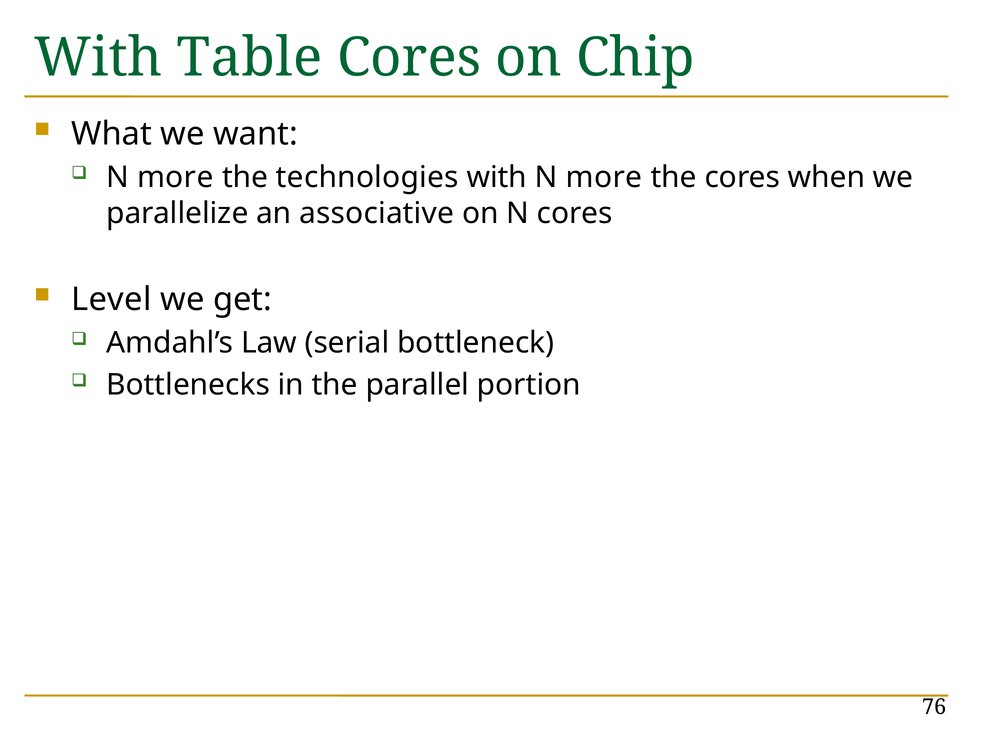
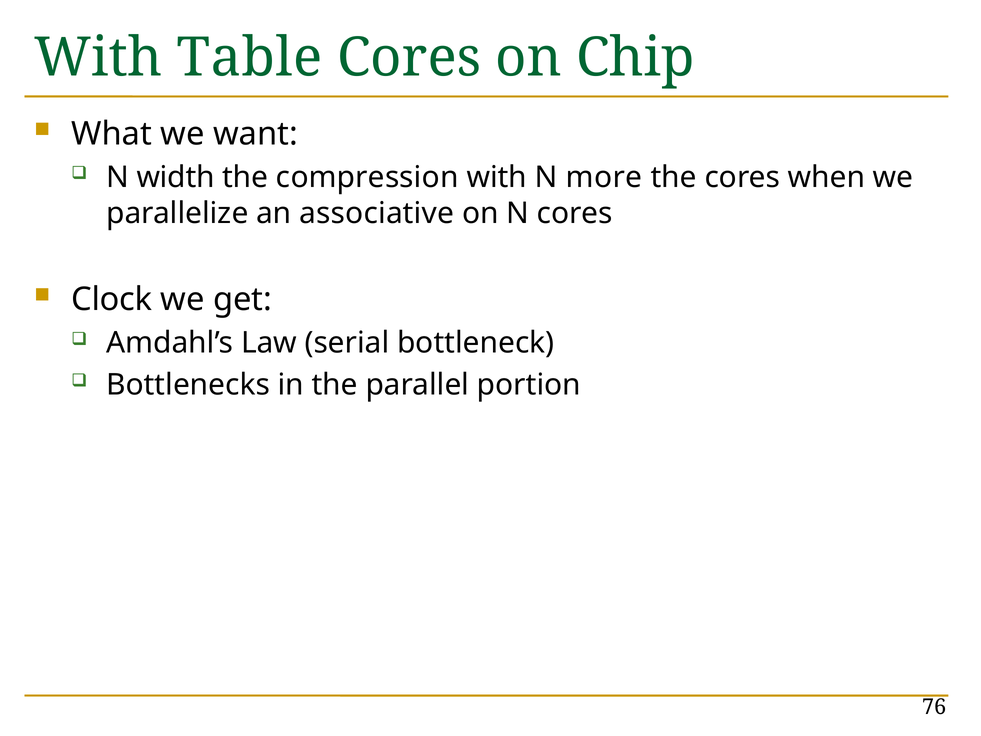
more at (175, 177): more -> width
technologies: technologies -> compression
Level: Level -> Clock
